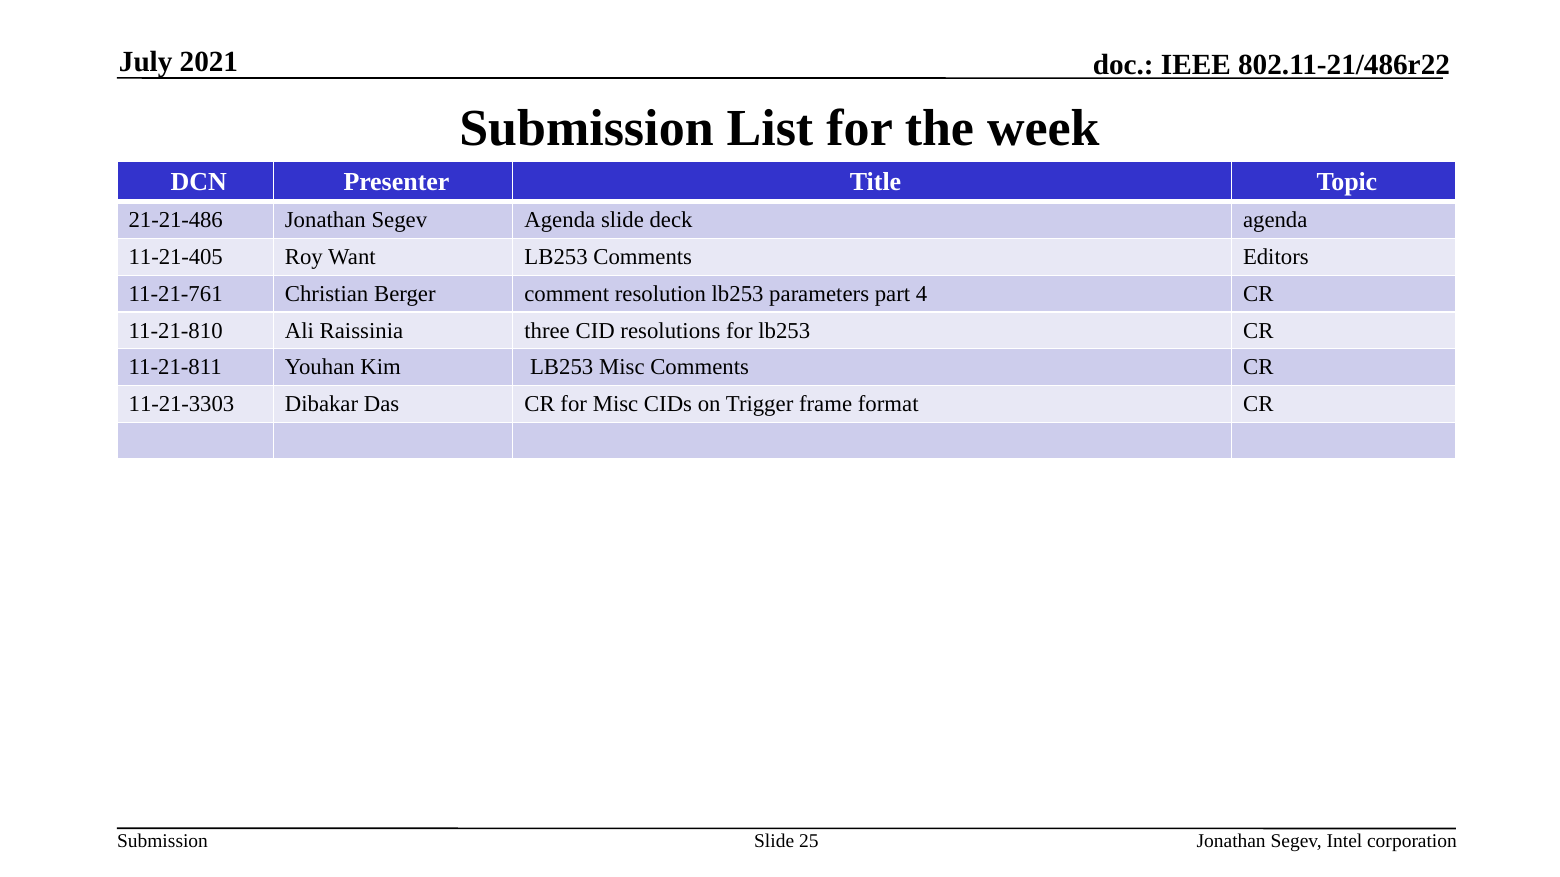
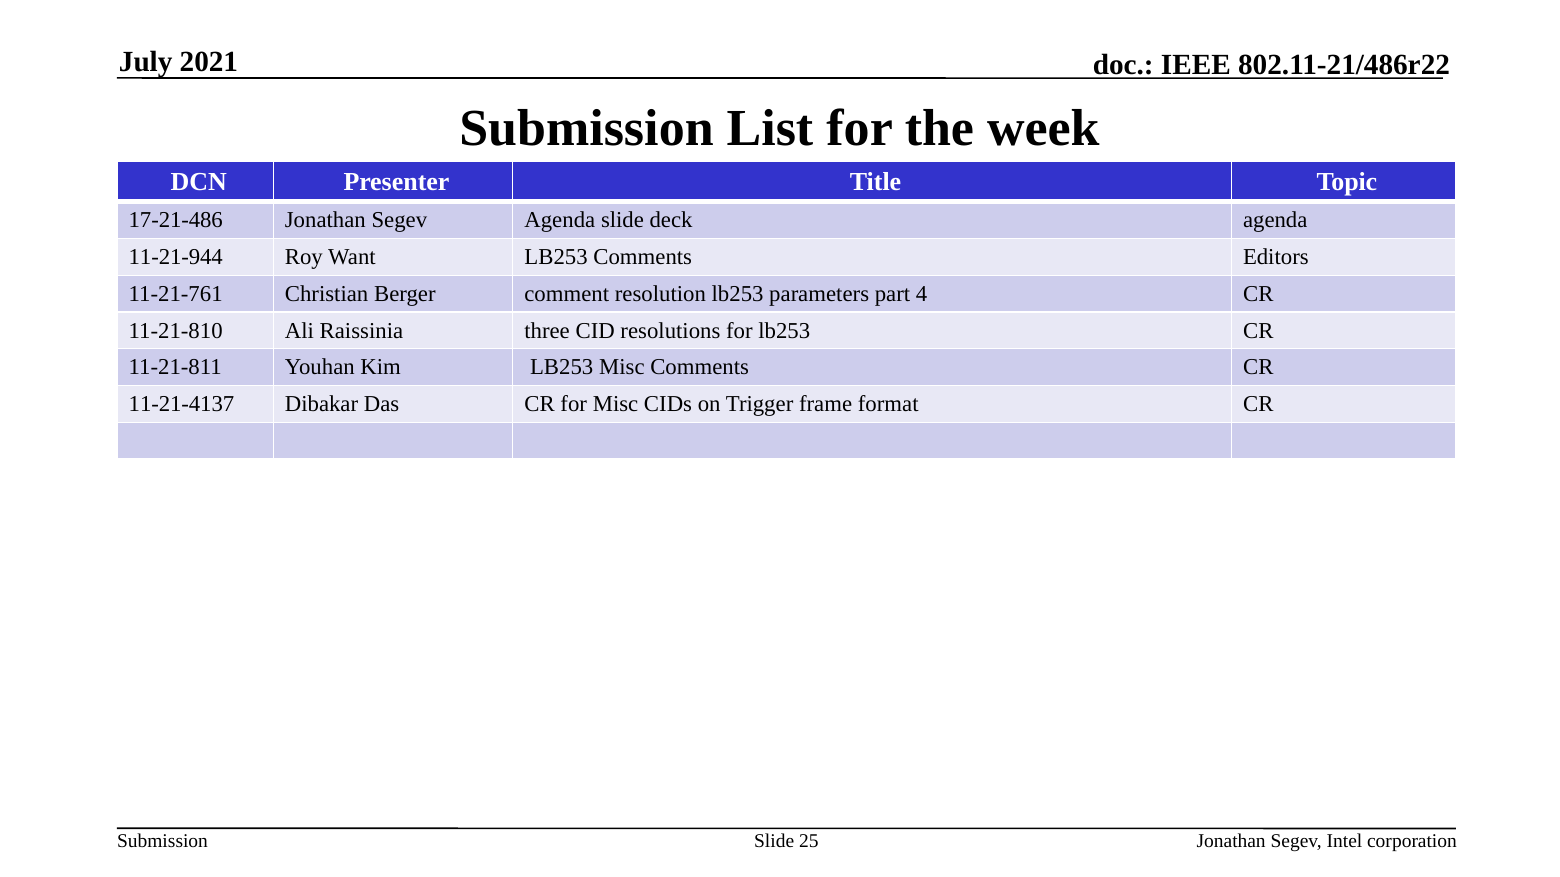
21-21-486: 21-21-486 -> 17-21-486
11-21-405: 11-21-405 -> 11-21-944
11-21-3303: 11-21-3303 -> 11-21-4137
